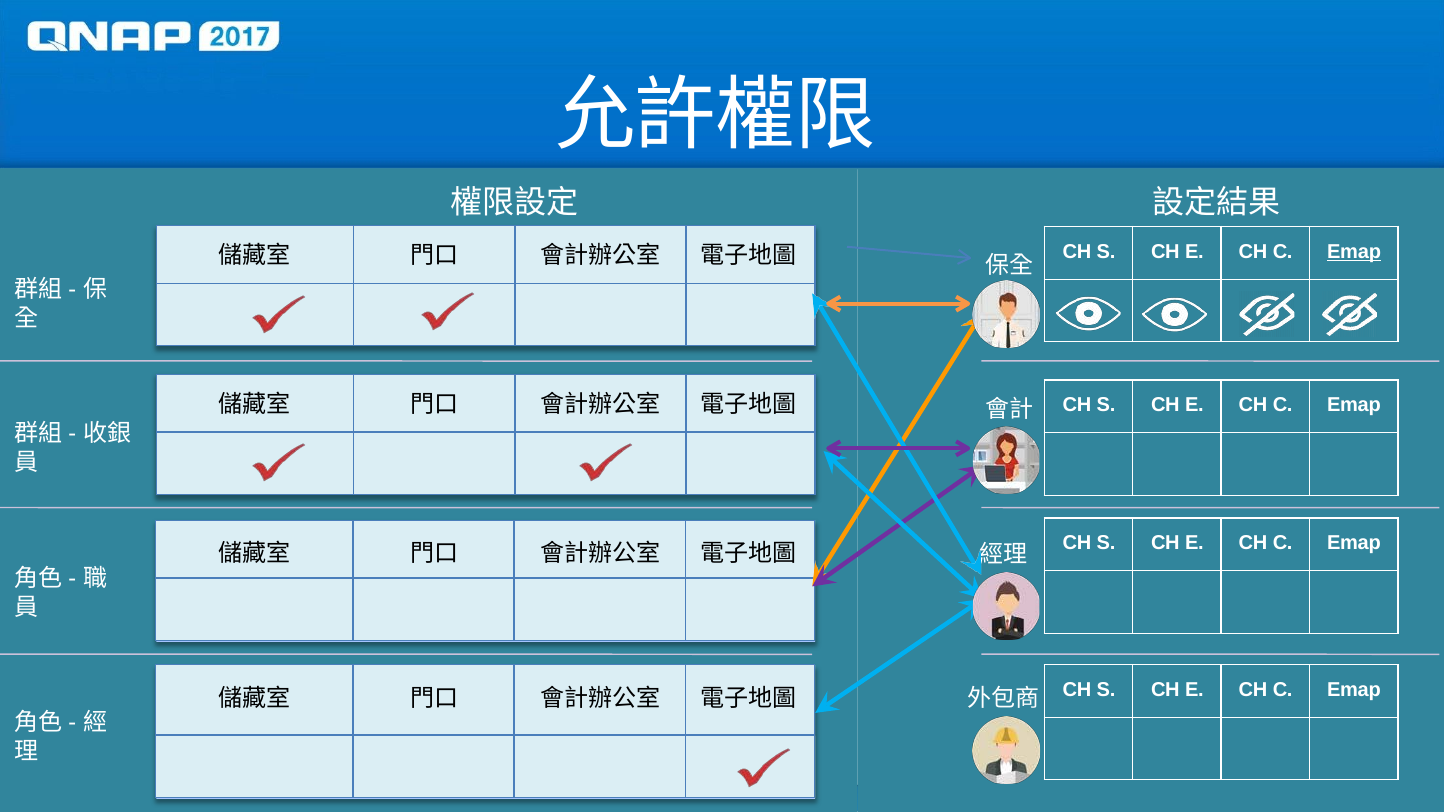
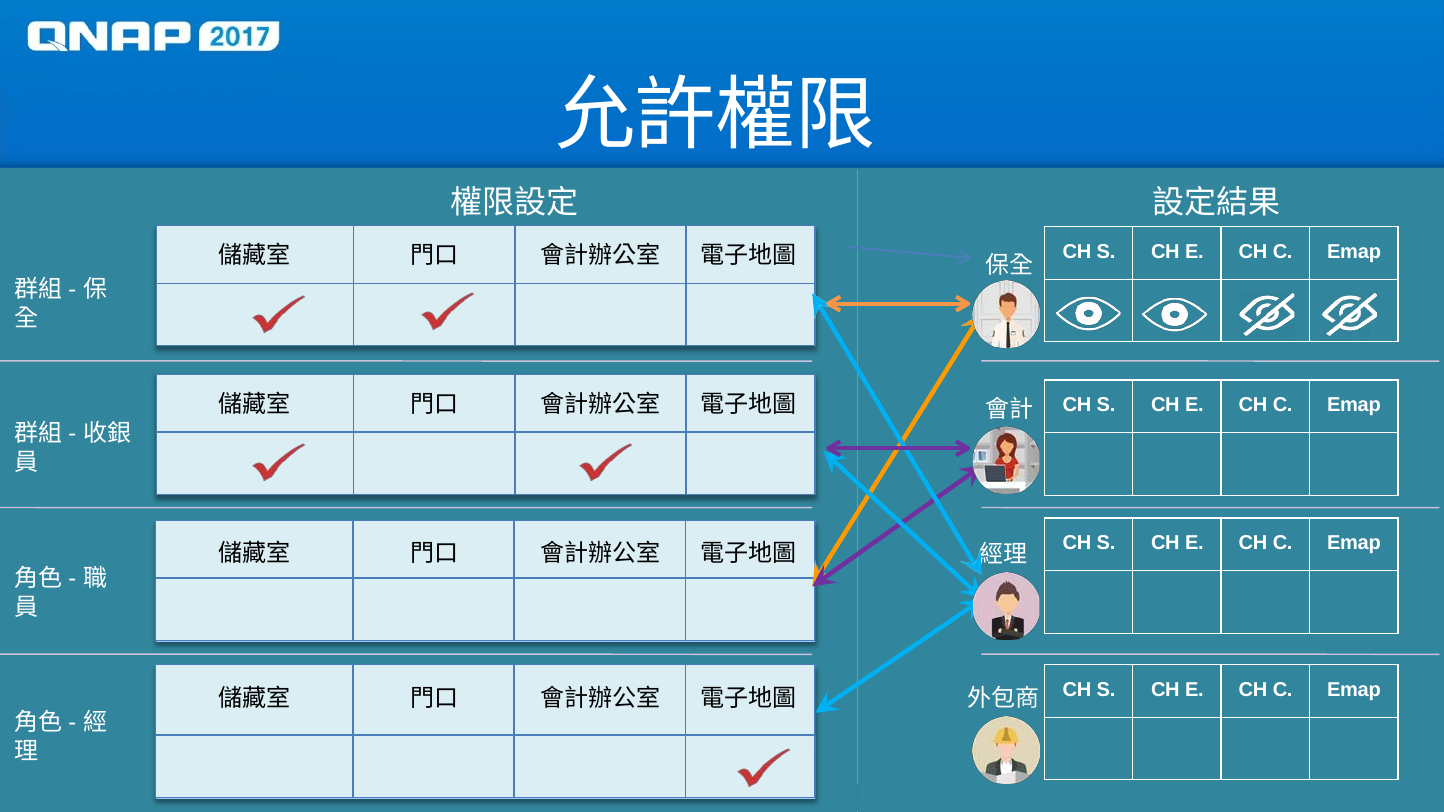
Emap at (1354, 252) underline: present -> none
